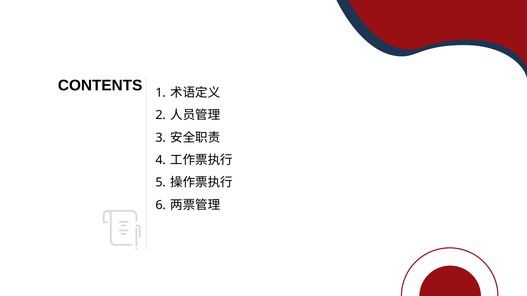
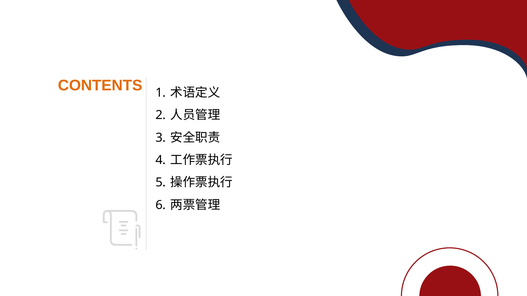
CONTENTS colour: black -> orange
